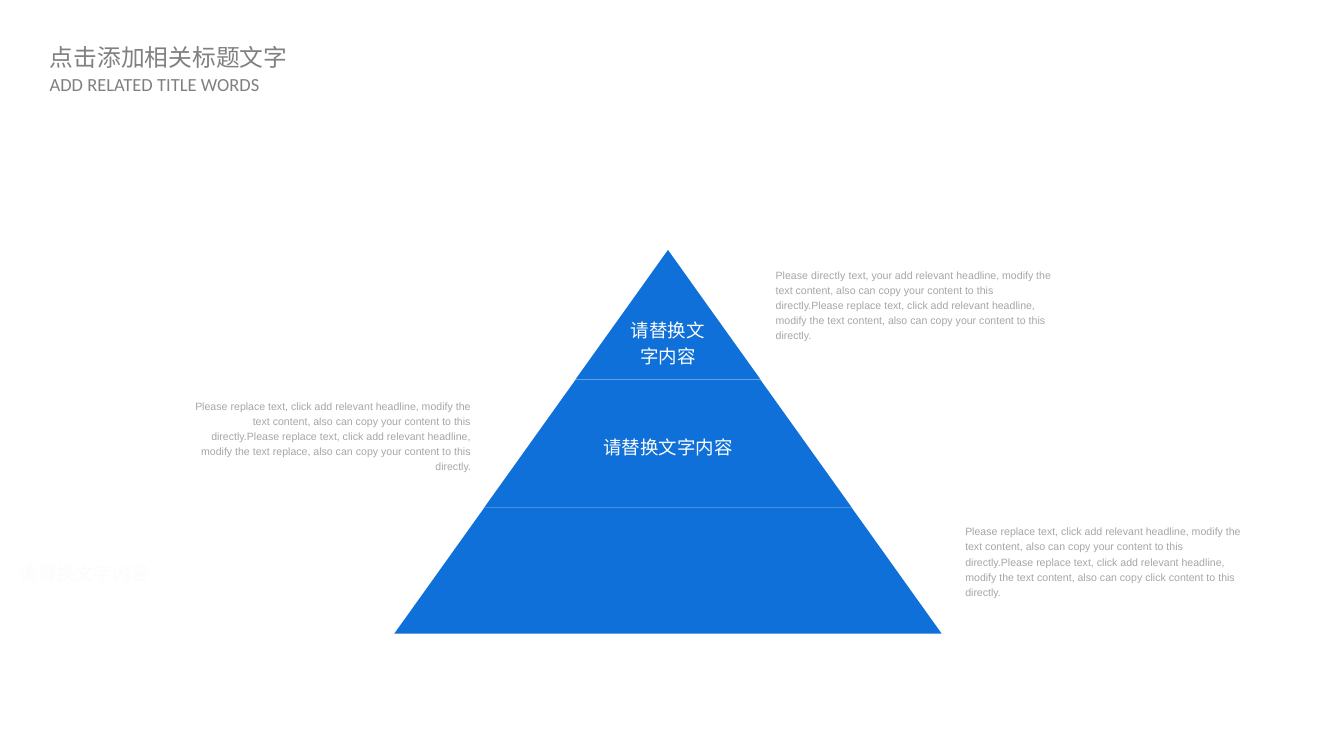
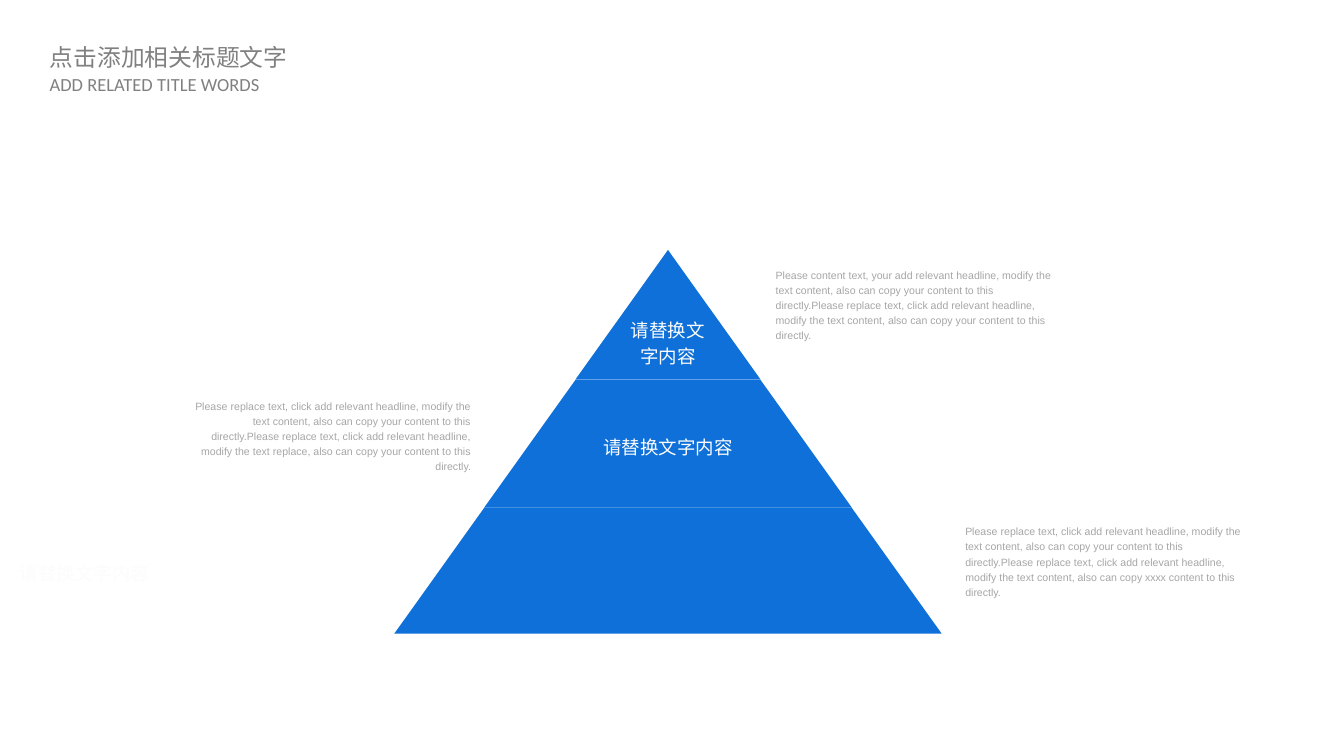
Please directly: directly -> content
copy click: click -> xxxx
